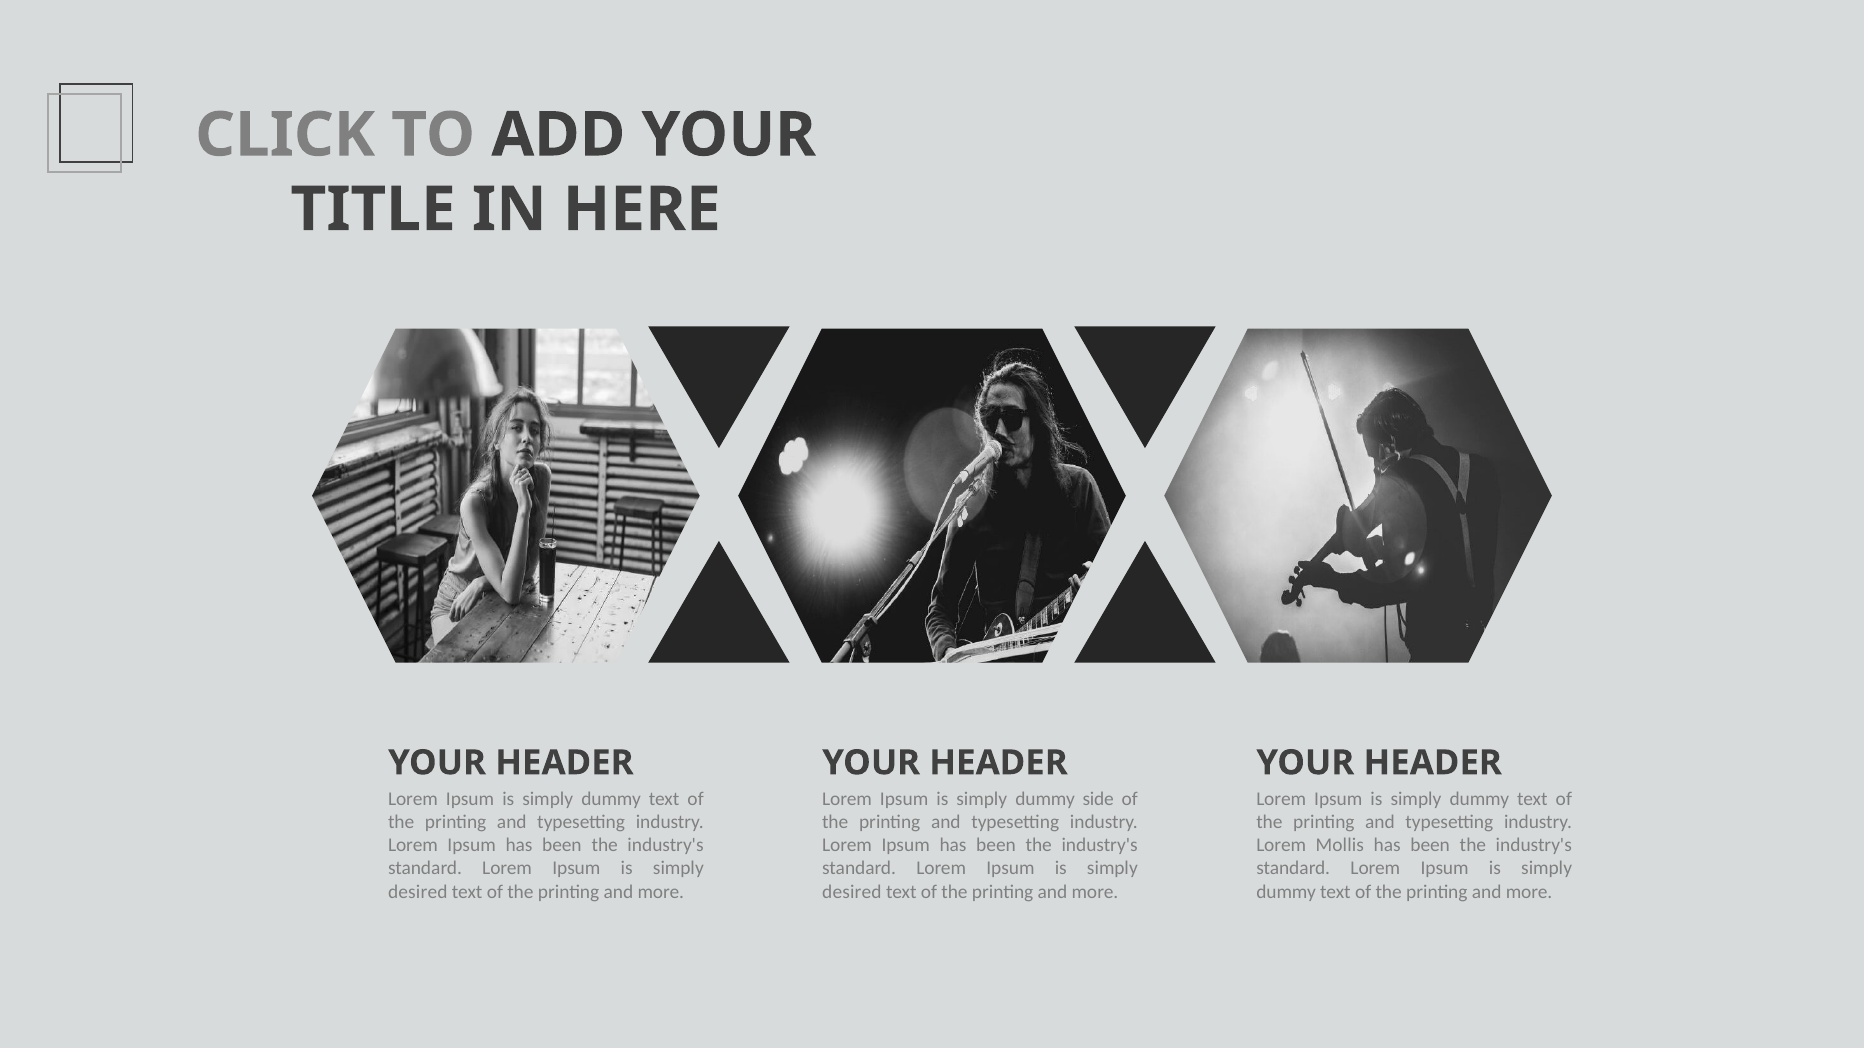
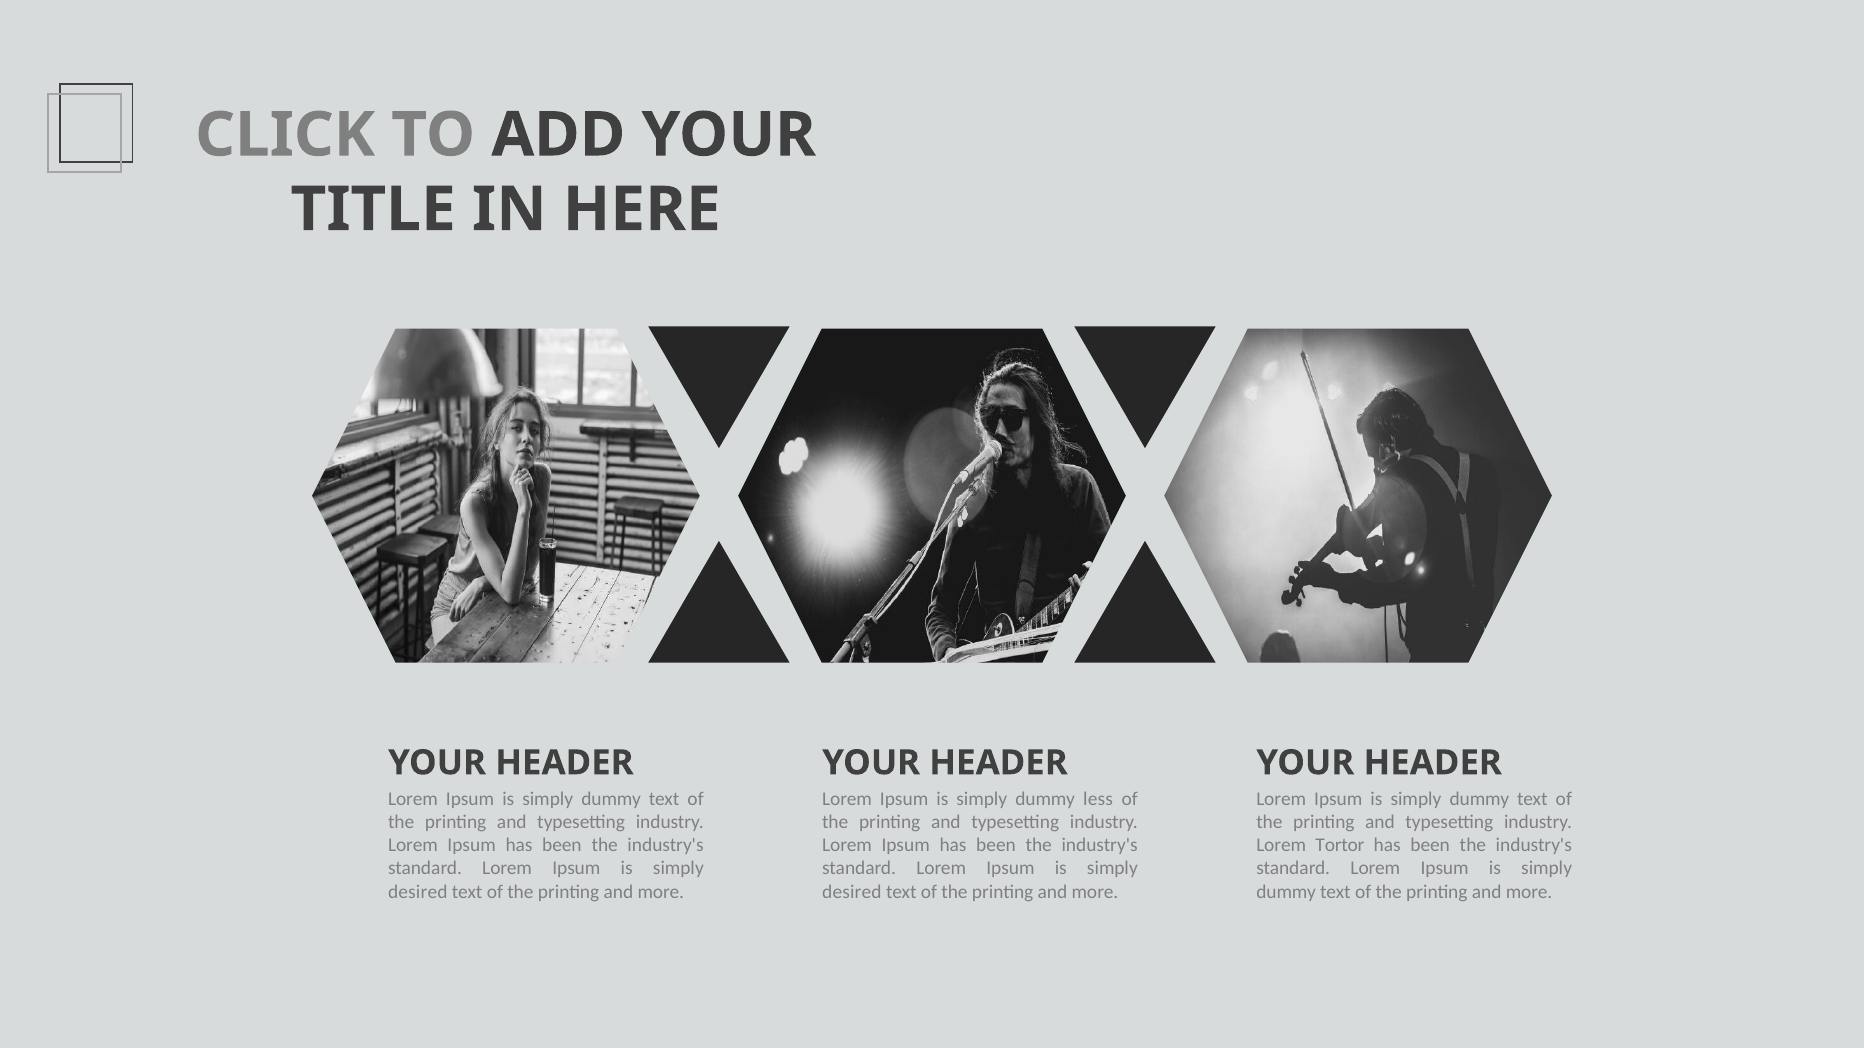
side: side -> less
Mollis: Mollis -> Tortor
